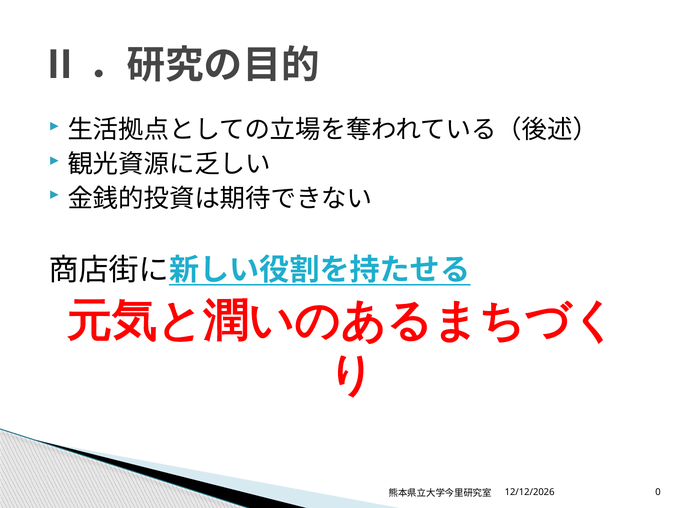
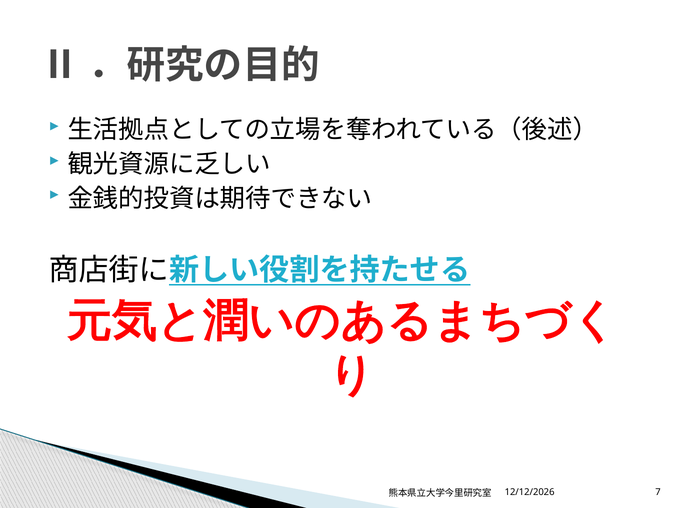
0: 0 -> 7
